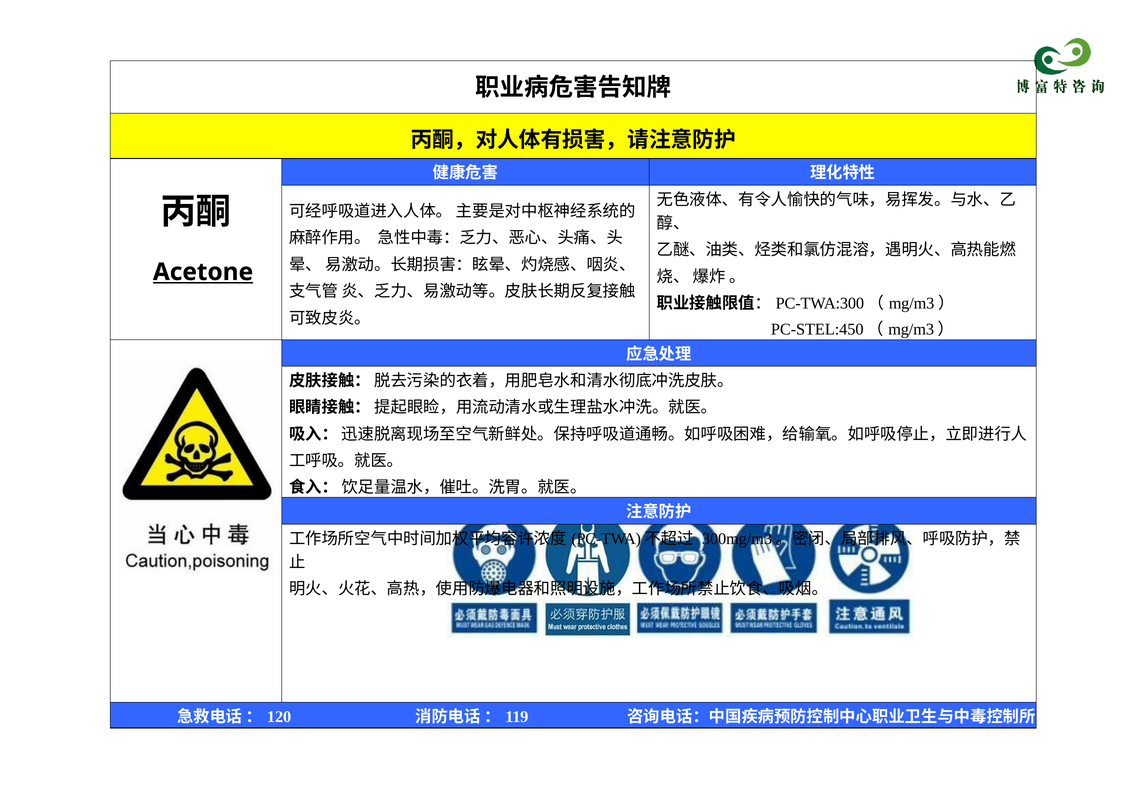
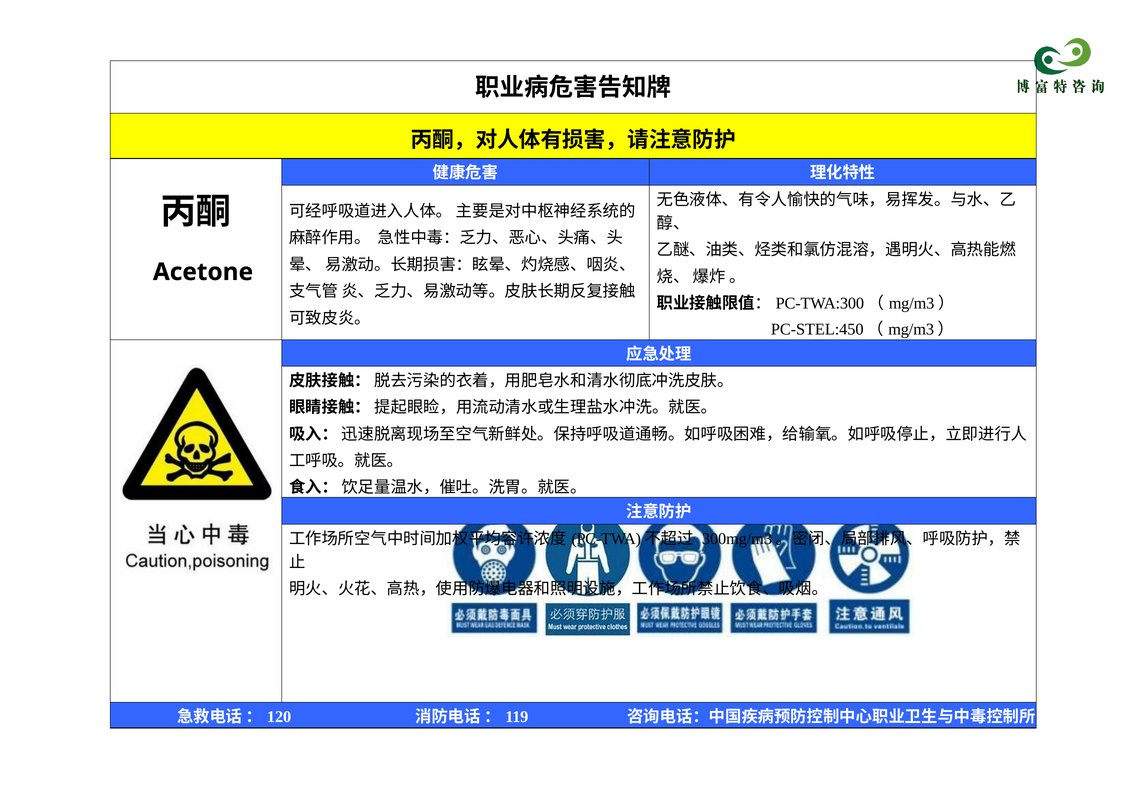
Acetone underline: present -> none
